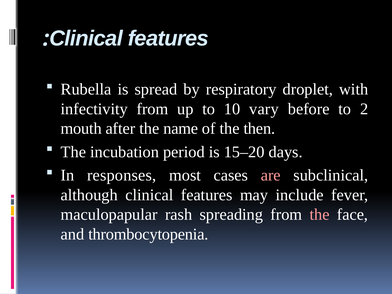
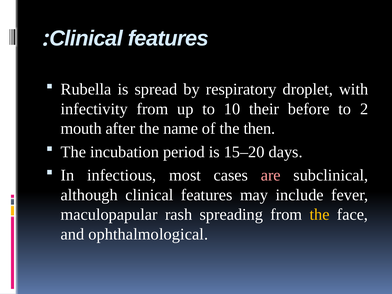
vary: vary -> their
responses: responses -> infectious
the at (320, 215) colour: pink -> yellow
thrombocytopenia: thrombocytopenia -> ophthalmological
